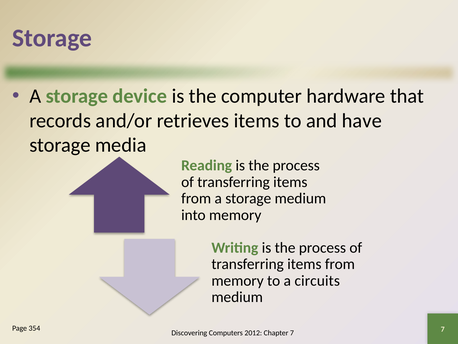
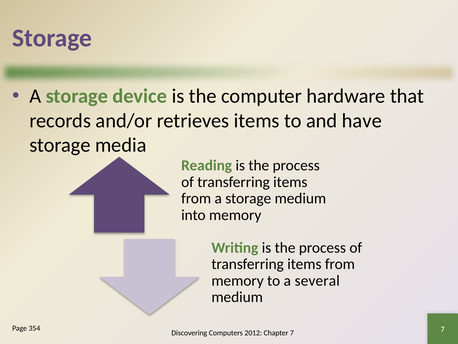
circuits: circuits -> several
